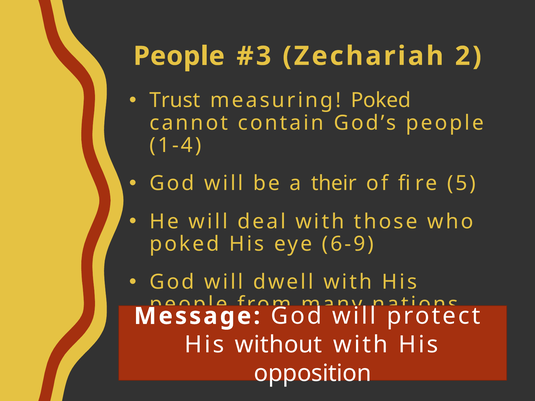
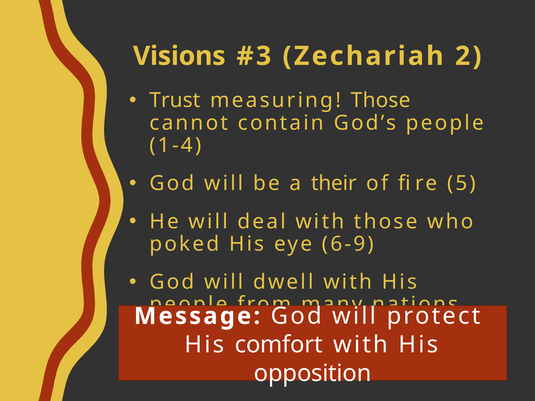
People at (179, 56): People -> Visions
measuring Poked: Poked -> Those
without: without -> comfort
